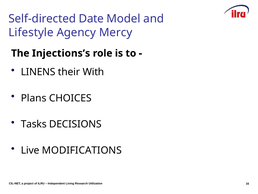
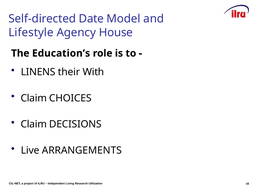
Mercy: Mercy -> House
Injections’s: Injections’s -> Education’s
Plans at (34, 98): Plans -> Claim
Tasks at (34, 124): Tasks -> Claim
MODIFICATIONS: MODIFICATIONS -> ARRANGEMENTS
